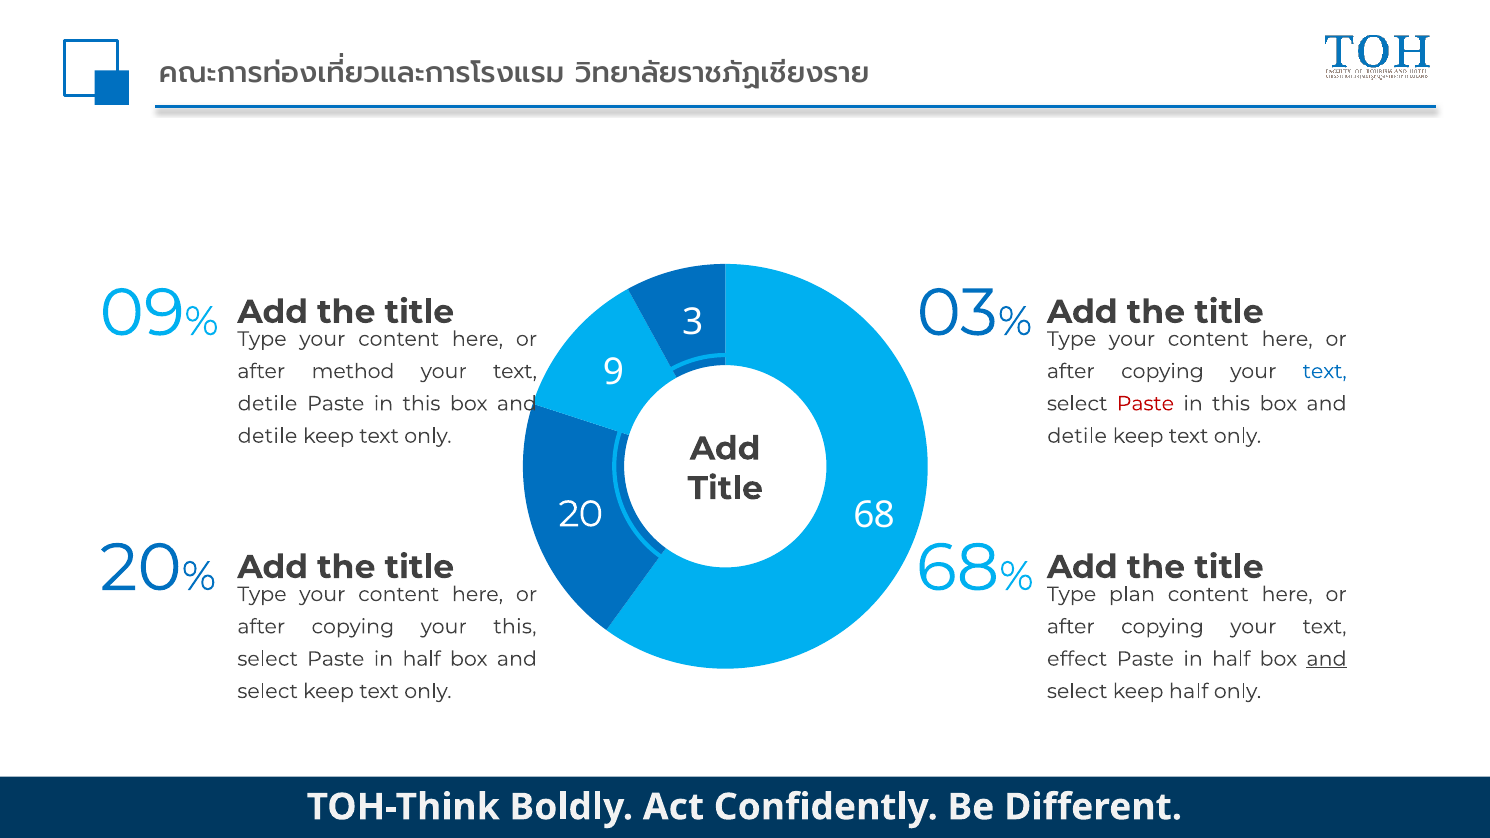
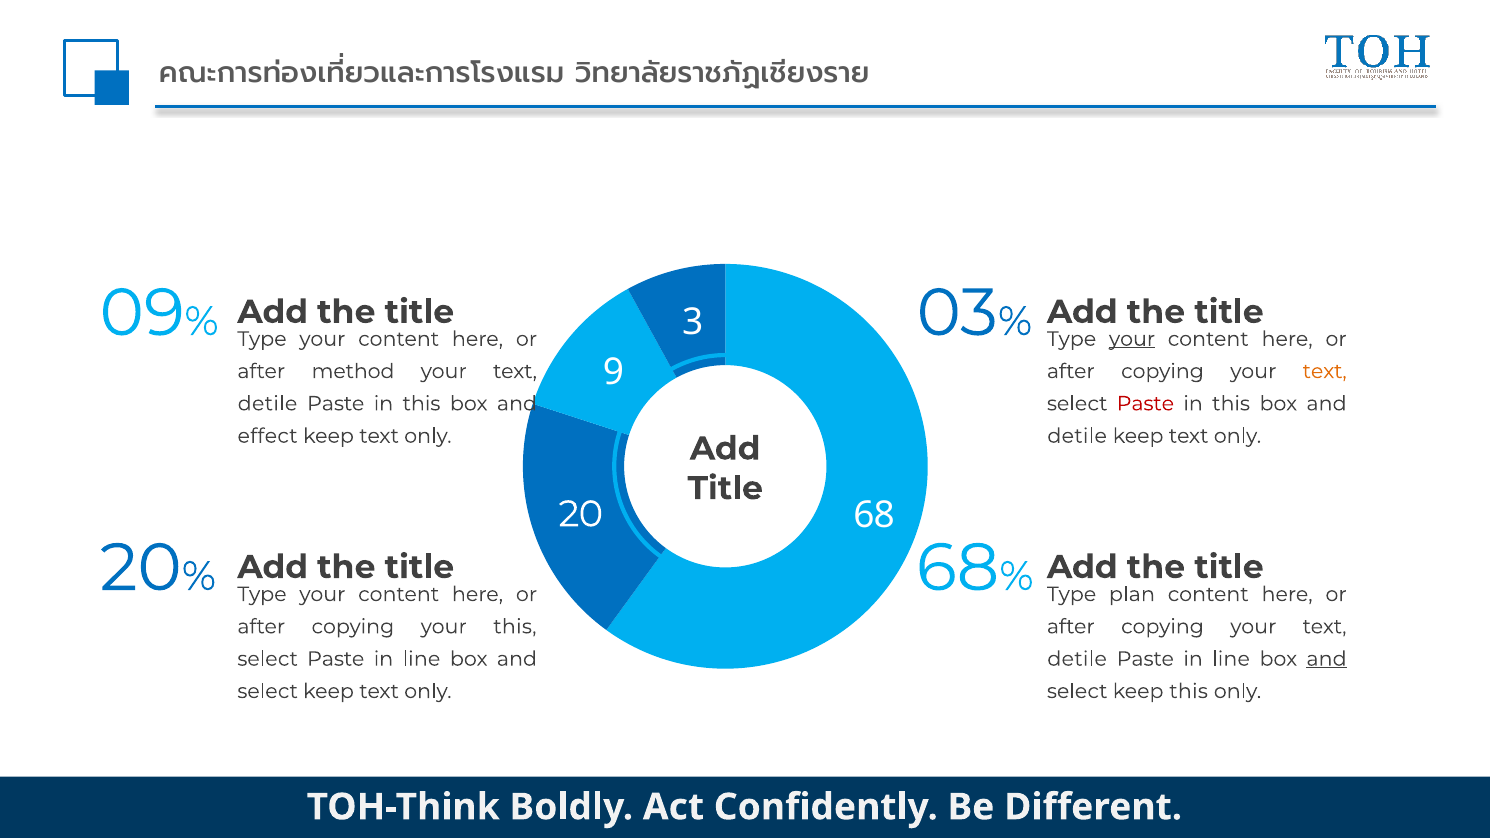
your at (1132, 339) underline: none -> present
text at (1325, 371) colour: blue -> orange
detile at (268, 436): detile -> effect
select Paste in half: half -> line
effect at (1077, 659): effect -> detile
half at (1231, 659): half -> line
keep half: half -> this
